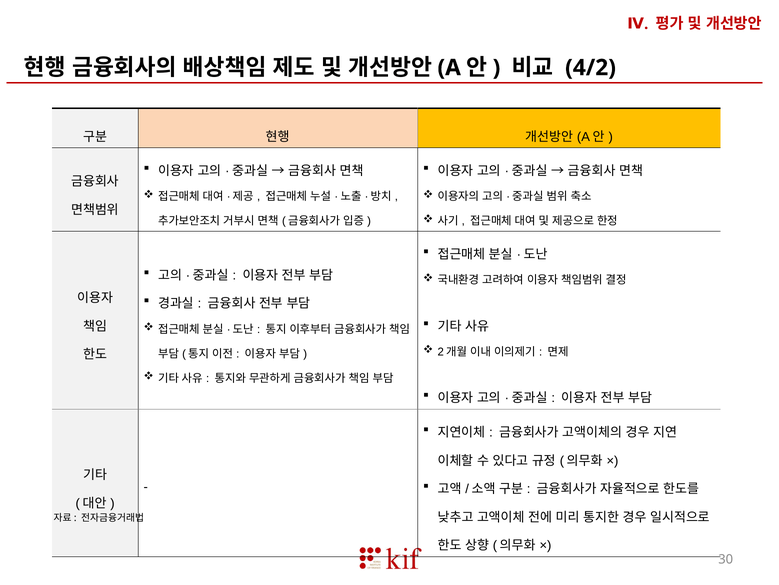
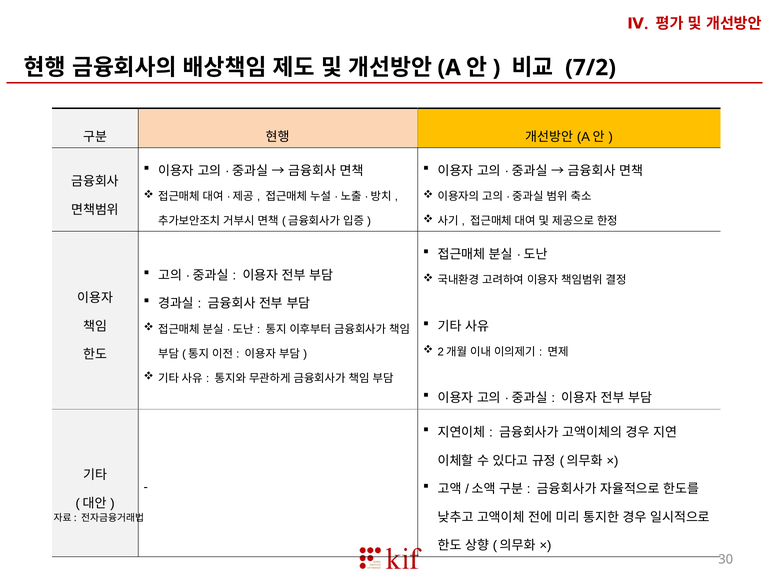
4/2: 4/2 -> 7/2
